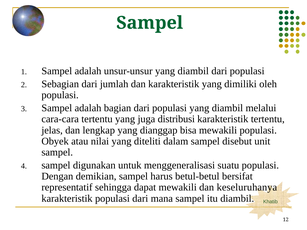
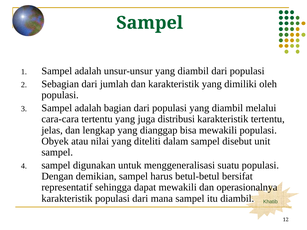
keseluruhanya: keseluruhanya -> operasionalnya
